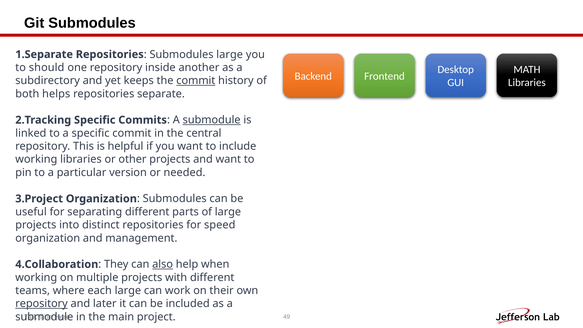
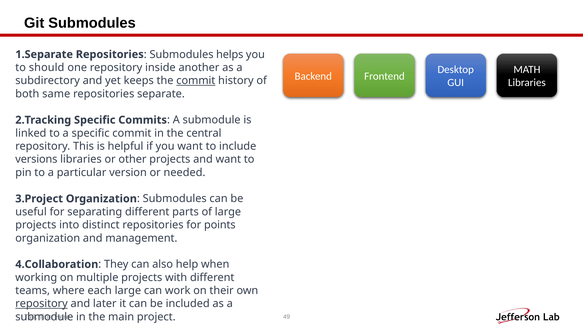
Submodules large: large -> helps
helps: helps -> same
submodule at (212, 120) underline: present -> none
working at (36, 159): working -> versions
speed: speed -> points
also underline: present -> none
